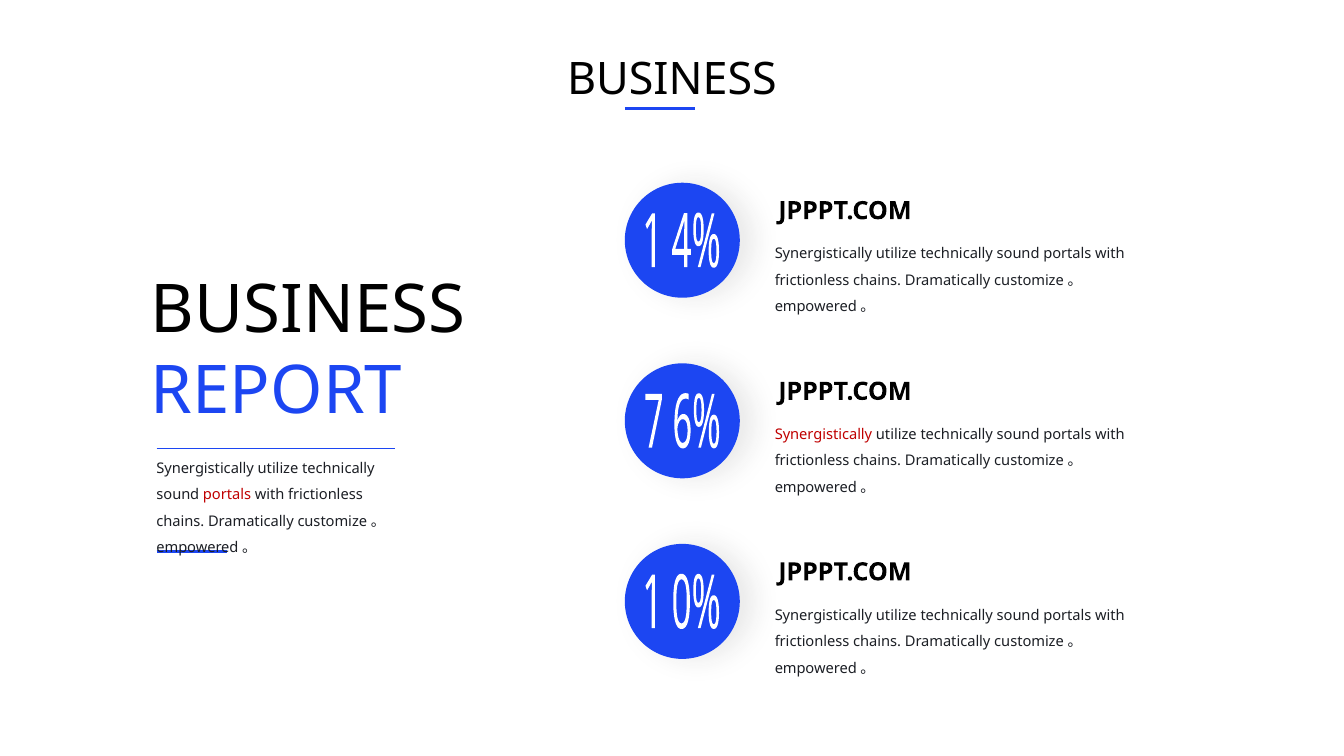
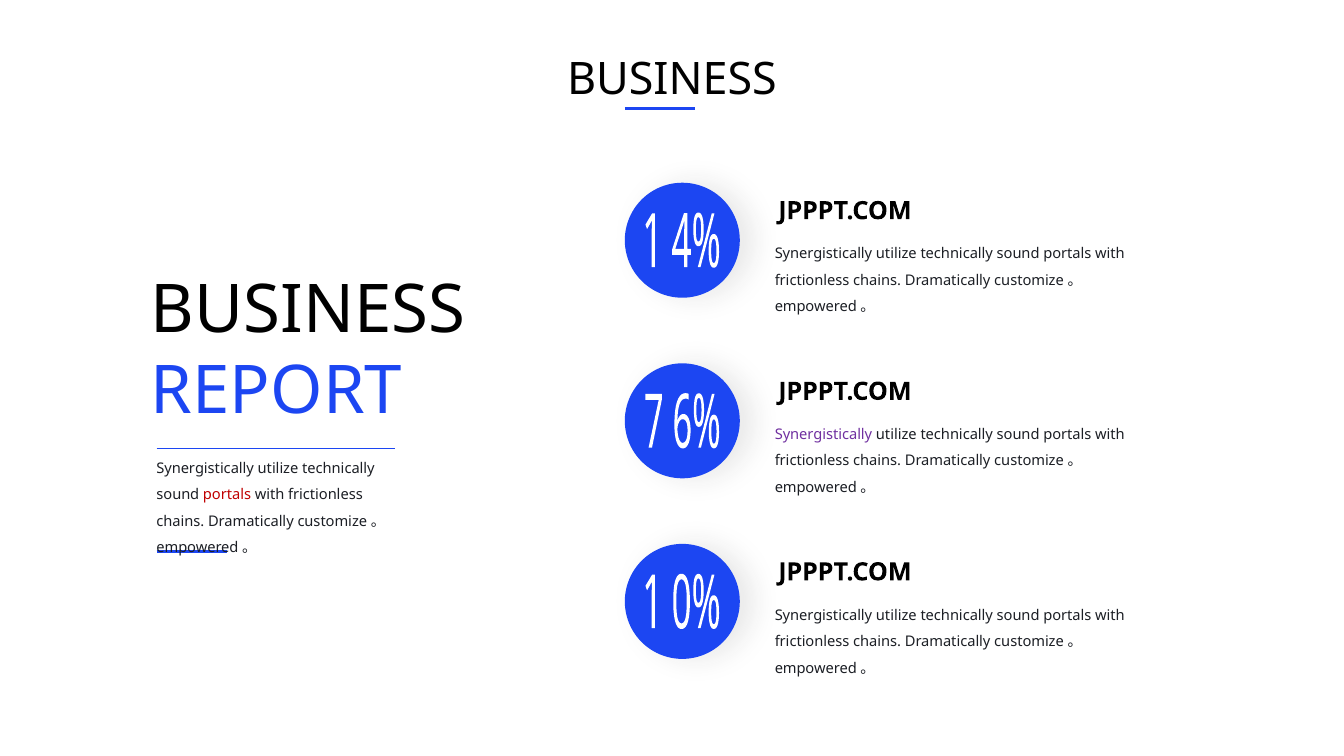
Synergistically at (823, 435) colour: red -> purple
